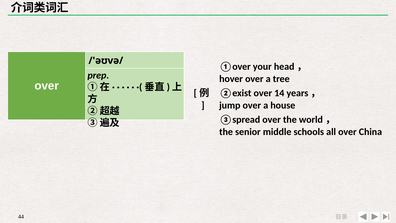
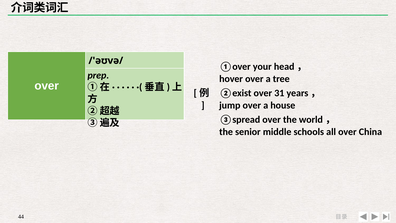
14: 14 -> 31
